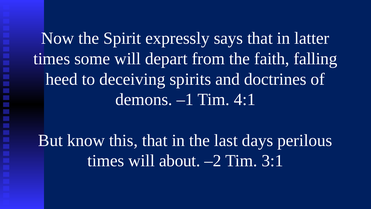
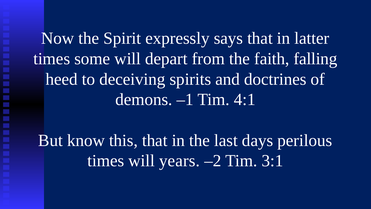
about: about -> years
